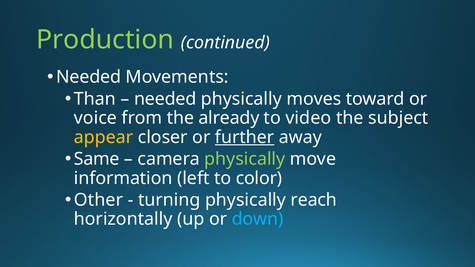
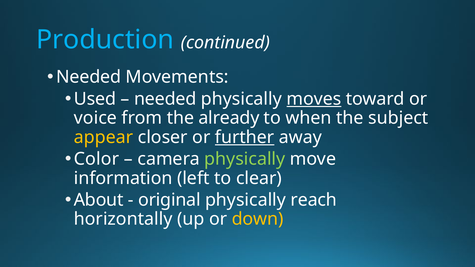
Production colour: light green -> light blue
Than: Than -> Used
moves underline: none -> present
video: video -> when
Same: Same -> Color
color: color -> clear
Other: Other -> About
turning: turning -> original
down colour: light blue -> yellow
